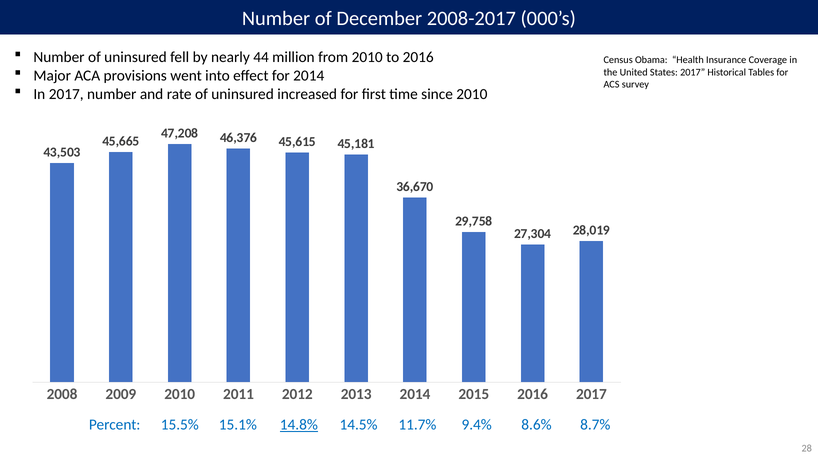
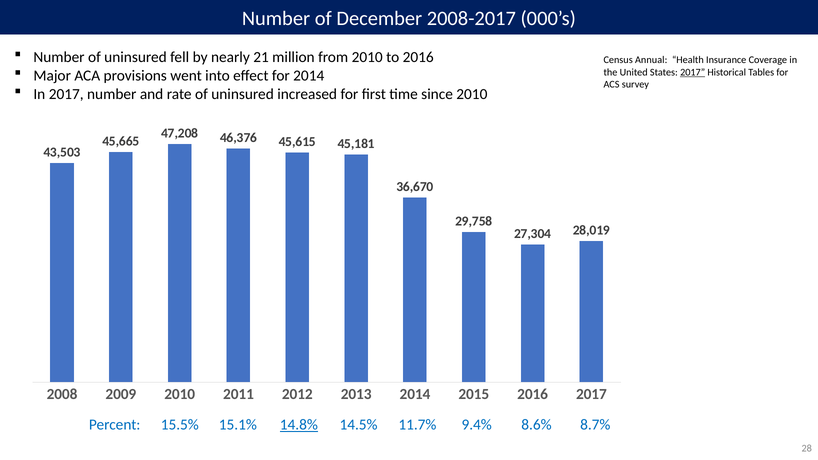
44: 44 -> 21
Obama: Obama -> Annual
2017 at (693, 72) underline: none -> present
